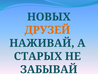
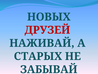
ДРУЗЕЙ colour: orange -> red
